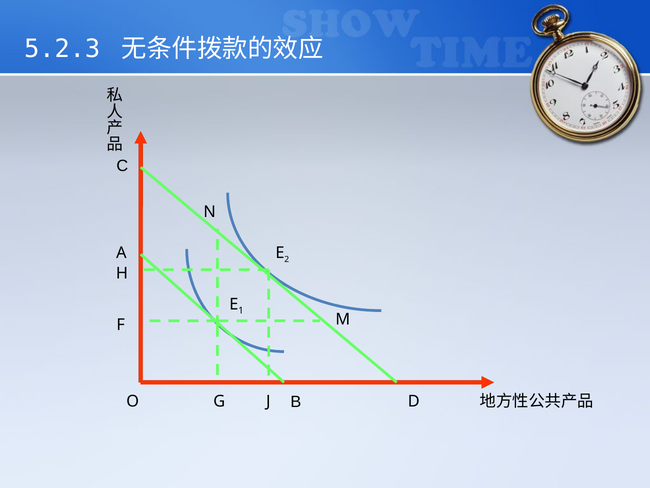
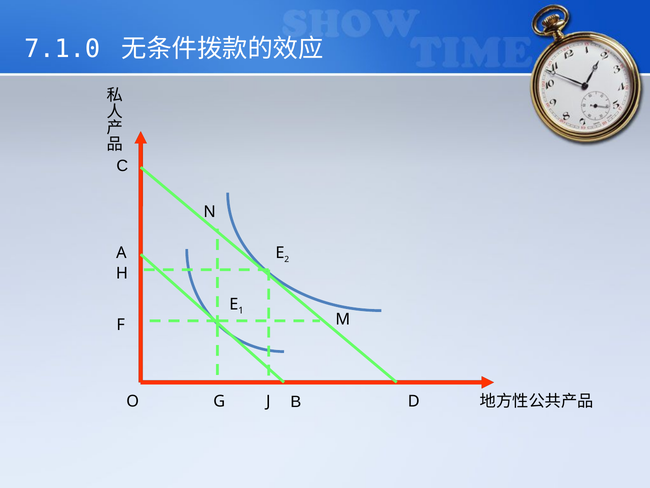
5.2.3: 5.2.3 -> 7.1.0
